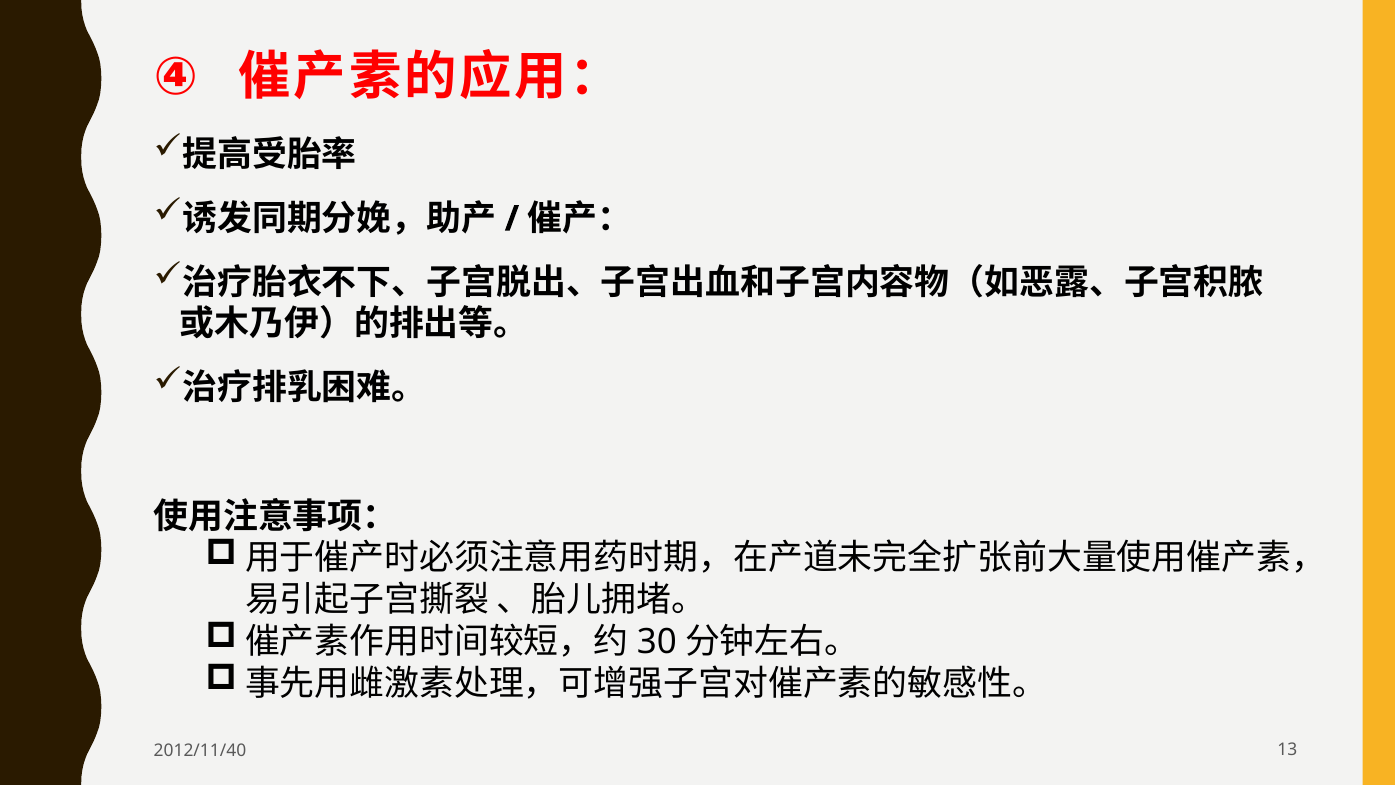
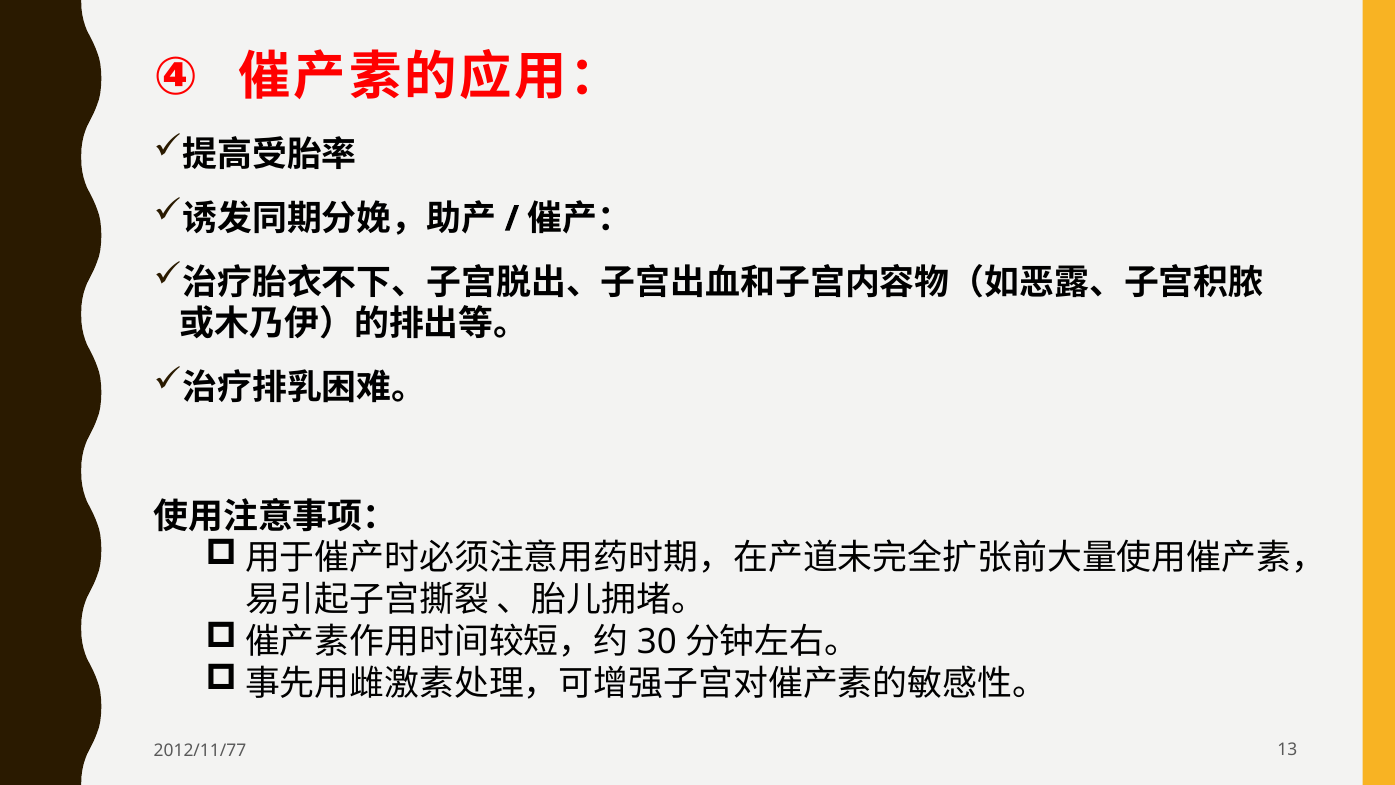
2012/11/40: 2012/11/40 -> 2012/11/77
